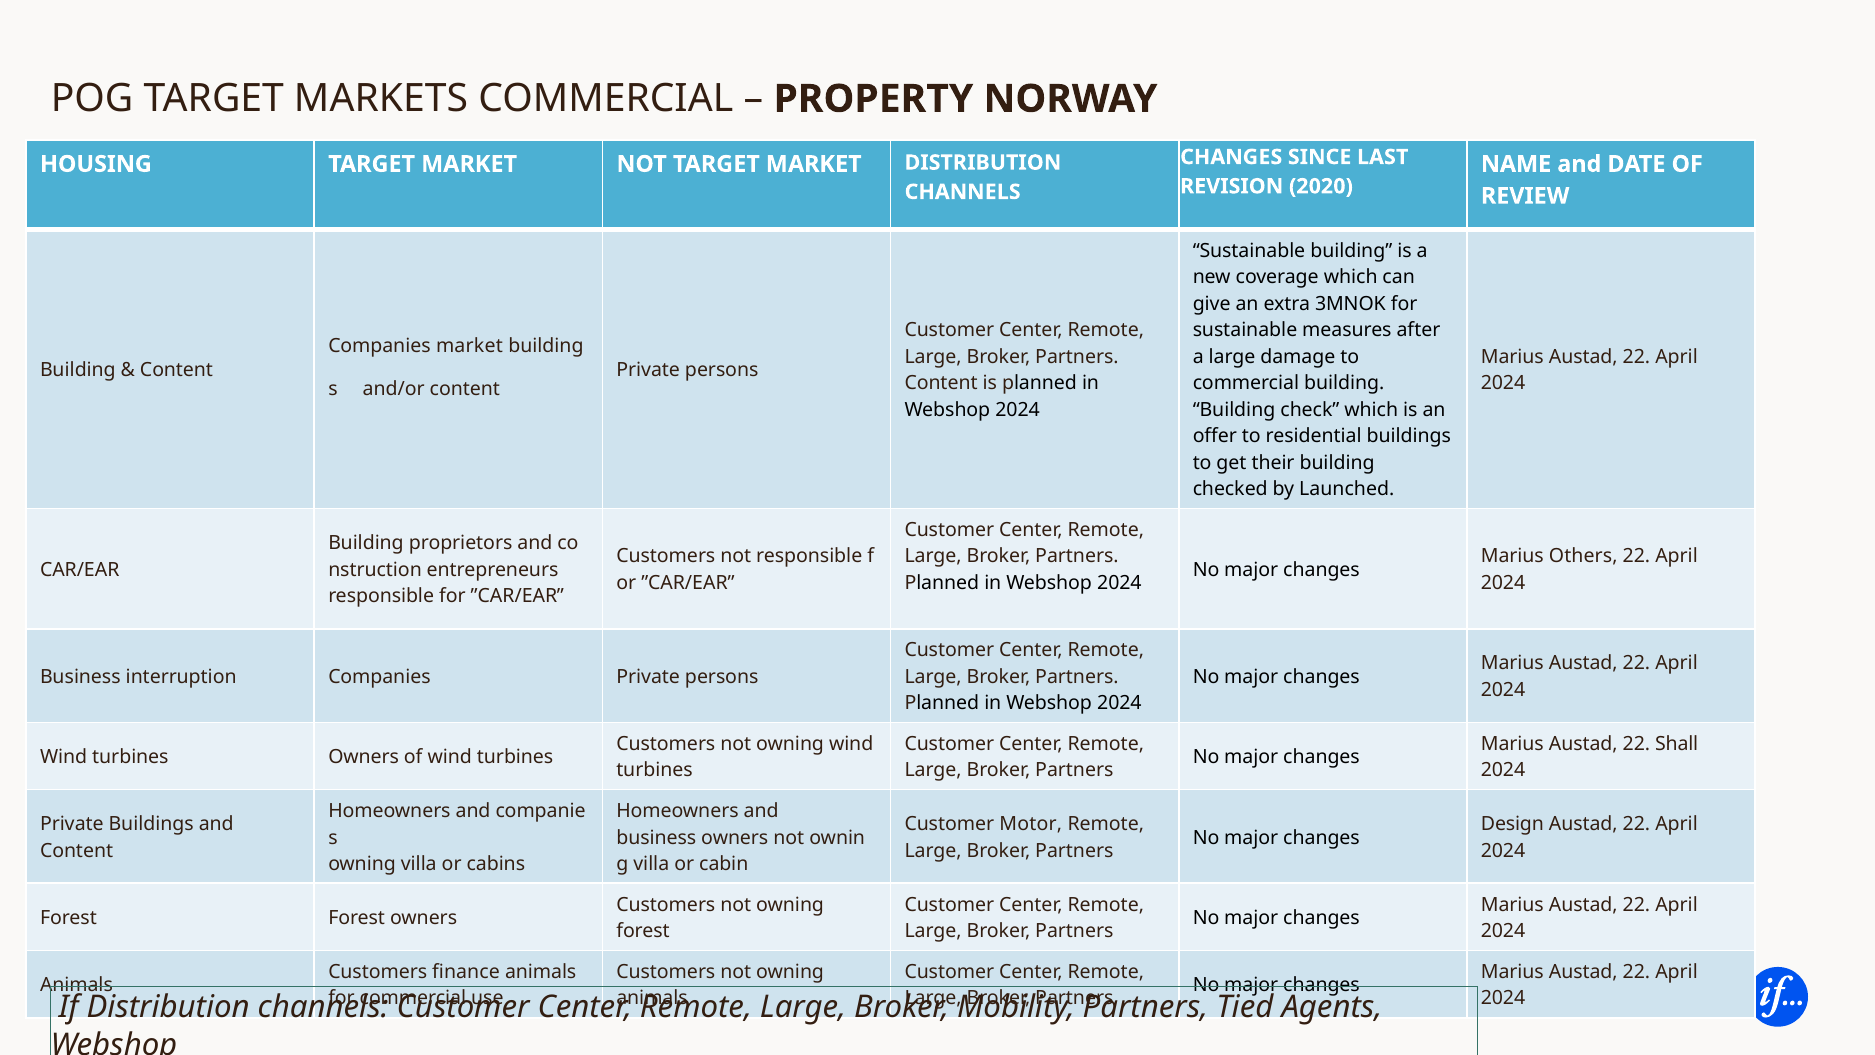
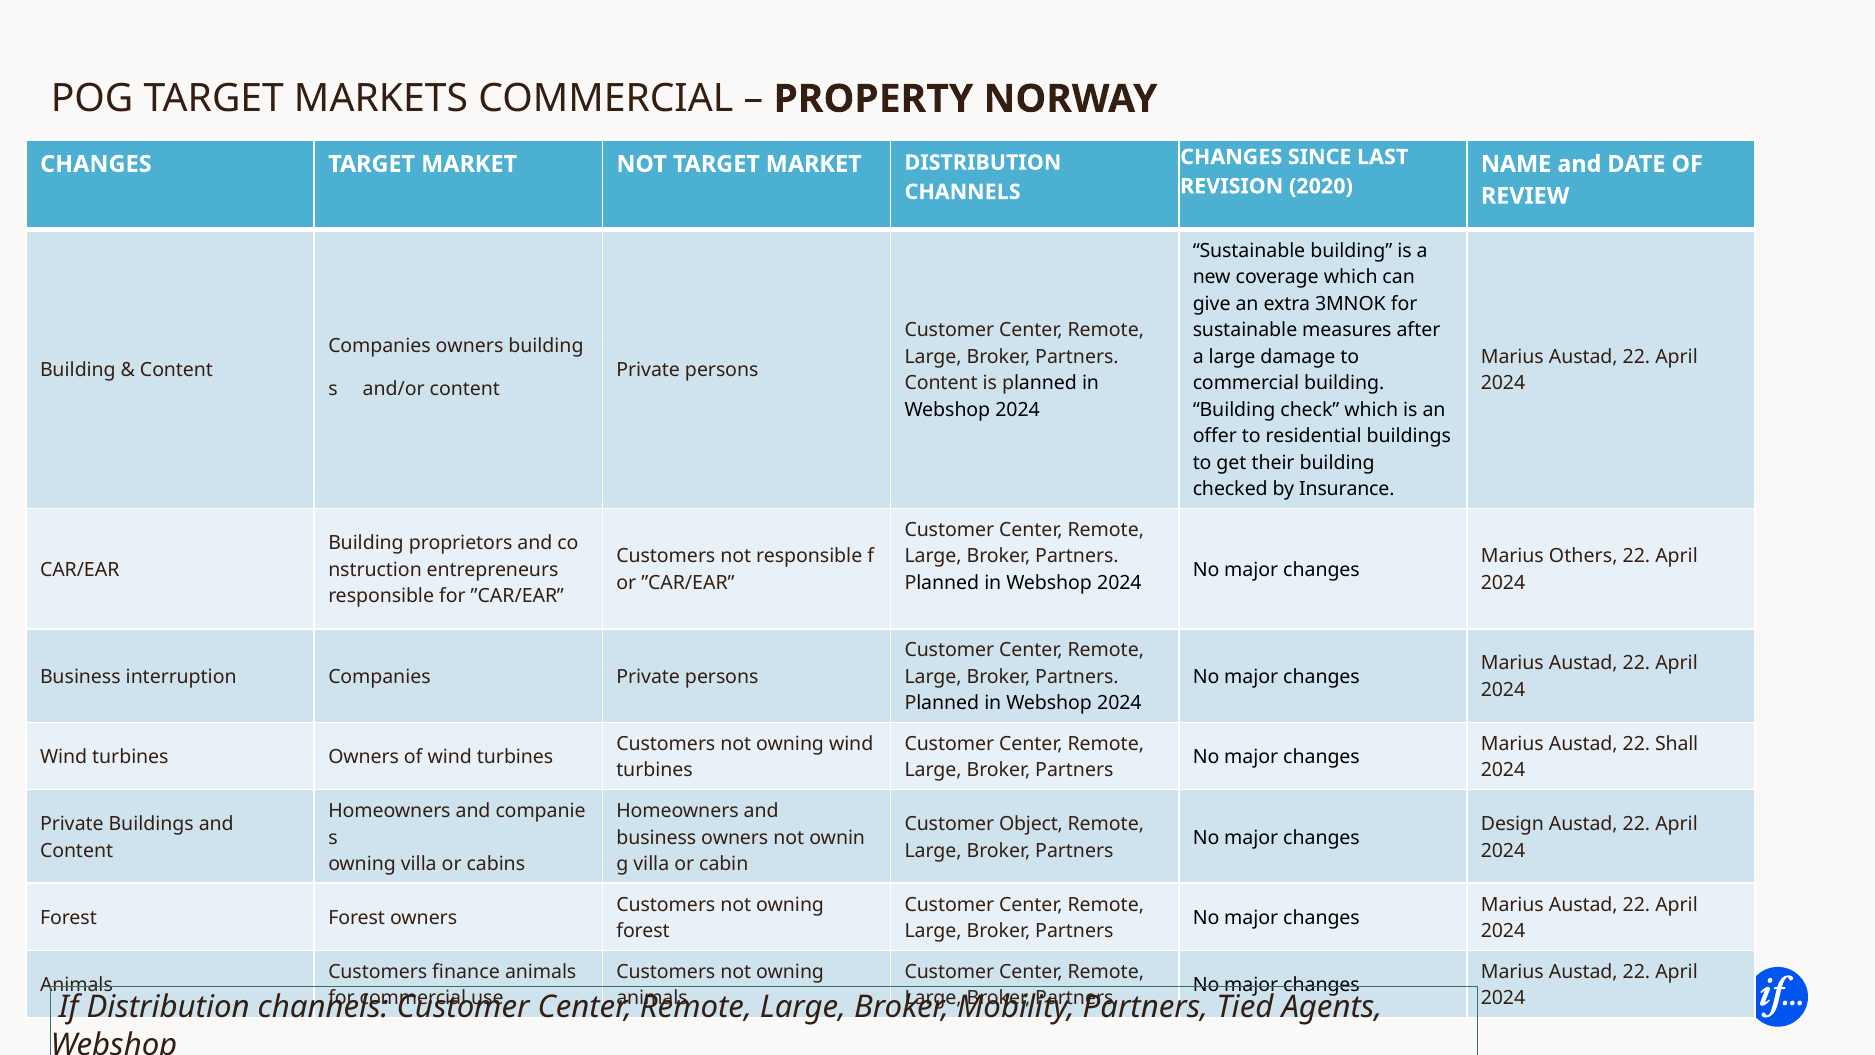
HOUSING at (96, 164): HOUSING -> CHANGES
Companies market: market -> owners
Launched: Launched -> Insurance
Motor: Motor -> Object
